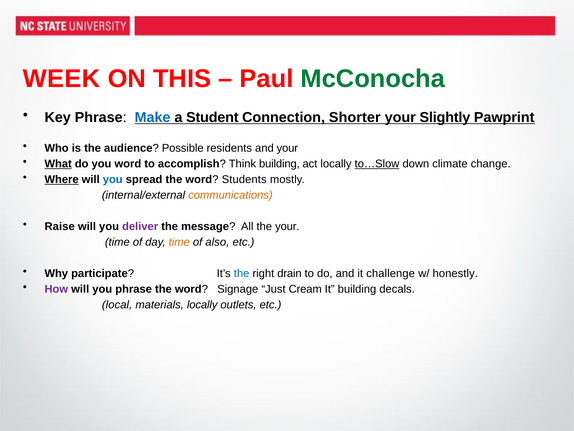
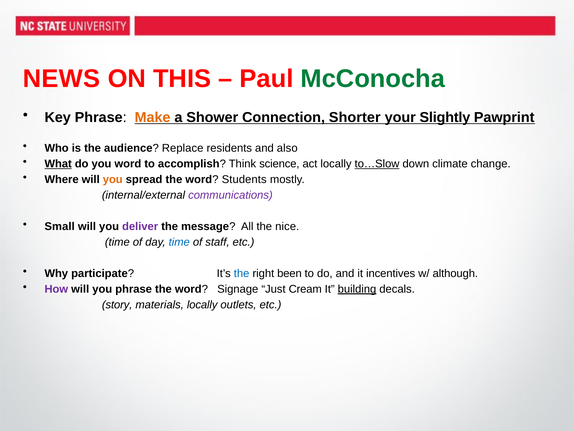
WEEK: WEEK -> NEWS
Make colour: blue -> orange
Student: Student -> Shower
Possible: Possible -> Replace
and your: your -> also
Think building: building -> science
Where underline: present -> none
you at (113, 179) colour: blue -> orange
communications colour: orange -> purple
Raise: Raise -> Small
the your: your -> nice
time at (179, 242) colour: orange -> blue
also: also -> staff
drain: drain -> been
challenge: challenge -> incentives
honestly: honestly -> although
building at (357, 289) underline: none -> present
local: local -> story
